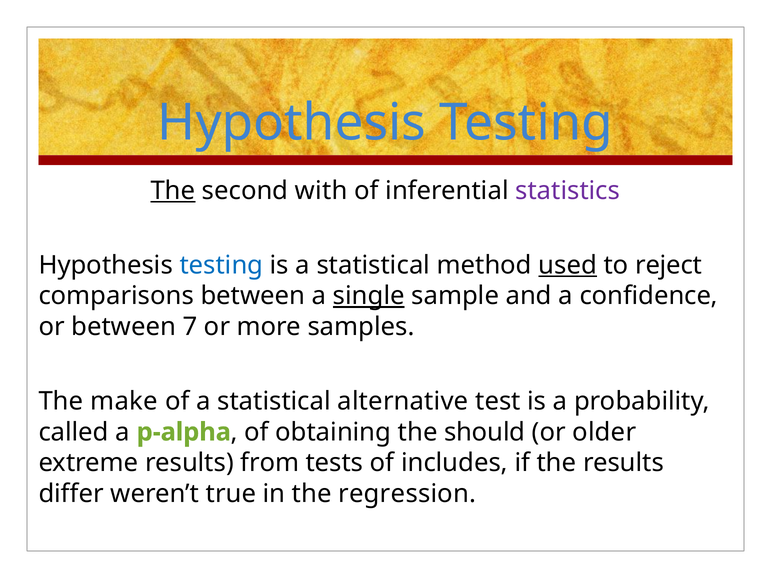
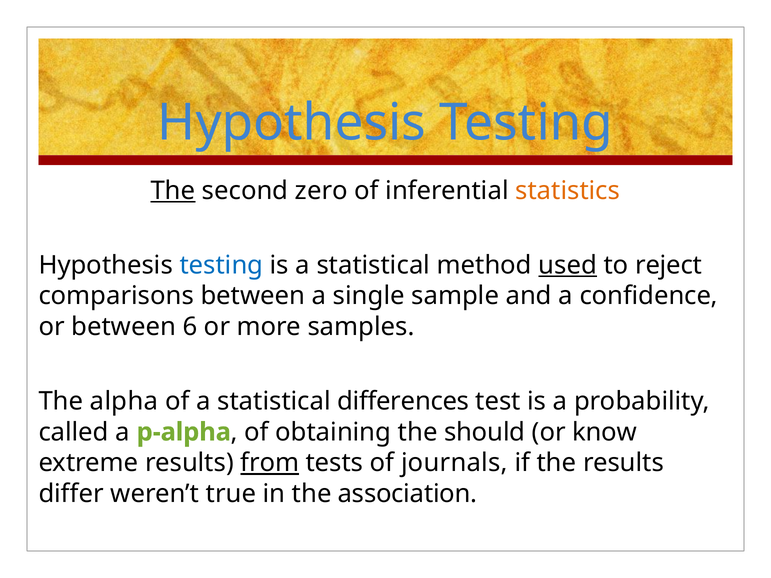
with: with -> zero
statistics colour: purple -> orange
single underline: present -> none
7: 7 -> 6
make: make -> alpha
alternative: alternative -> differences
older: older -> know
from underline: none -> present
includes: includes -> journals
regression: regression -> association
